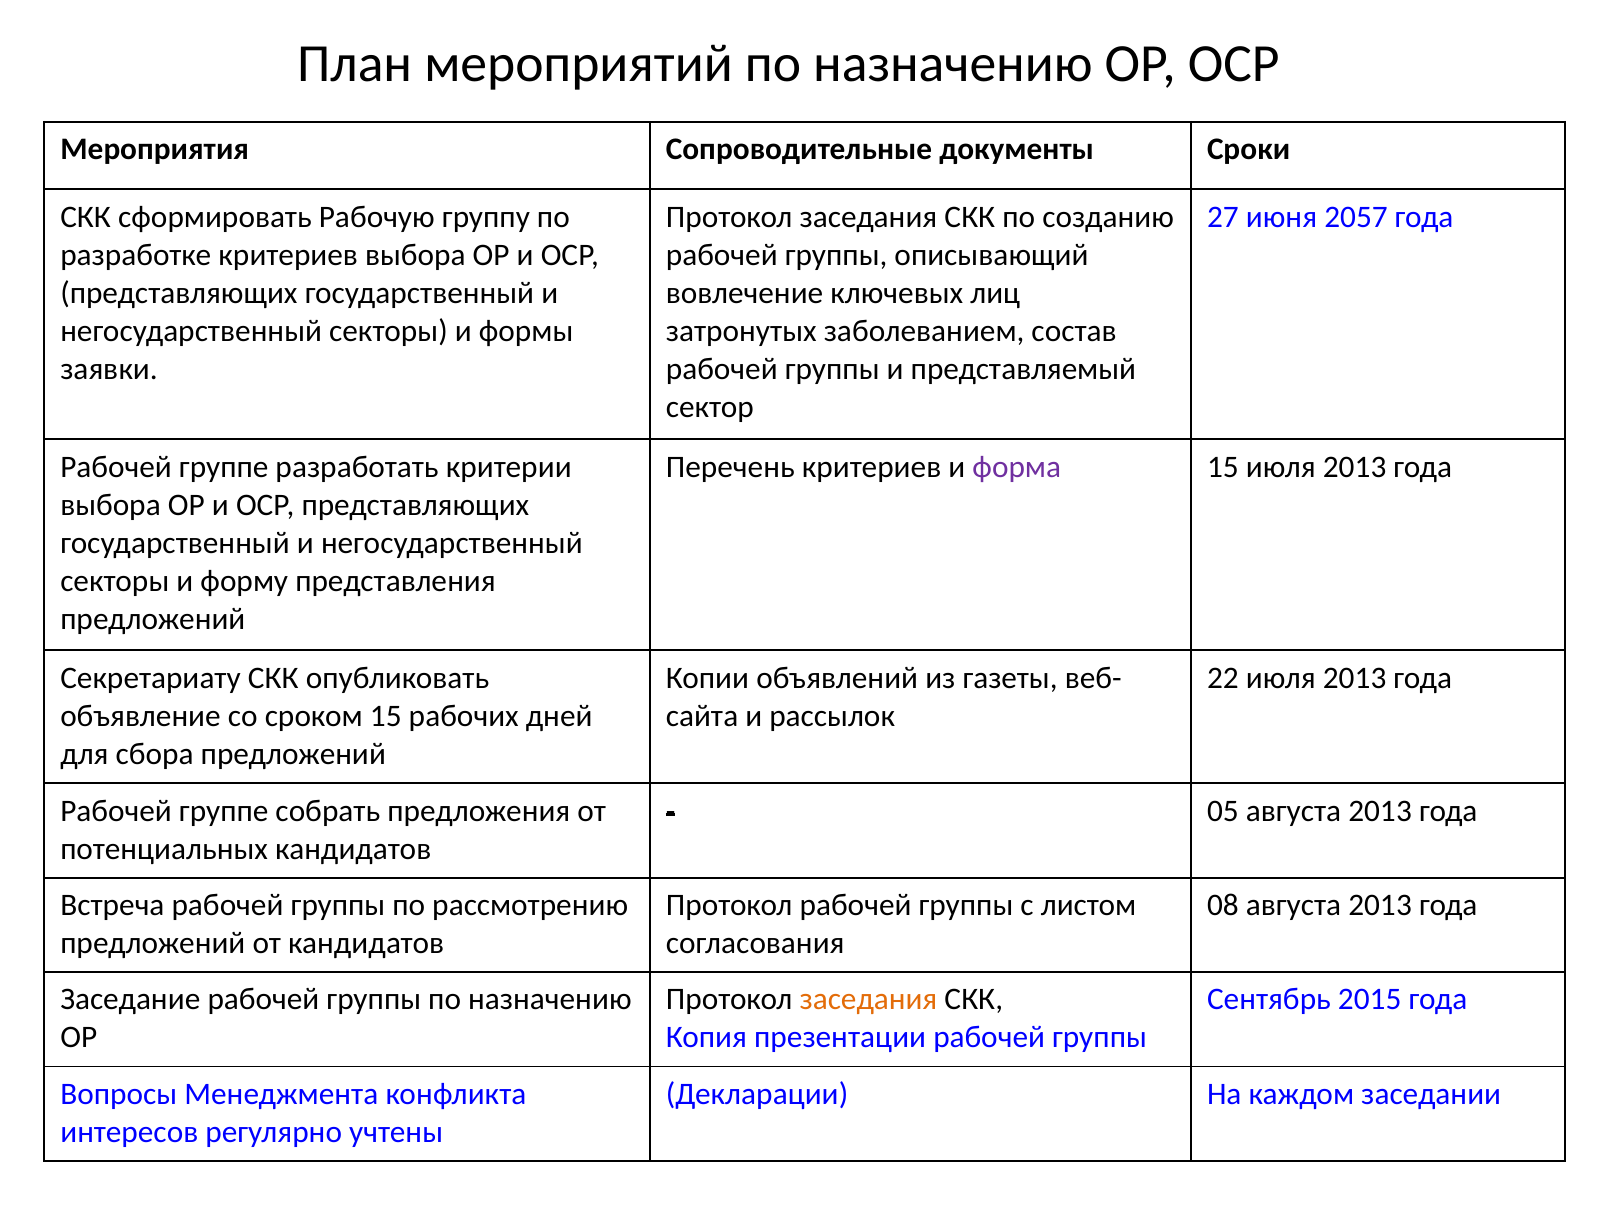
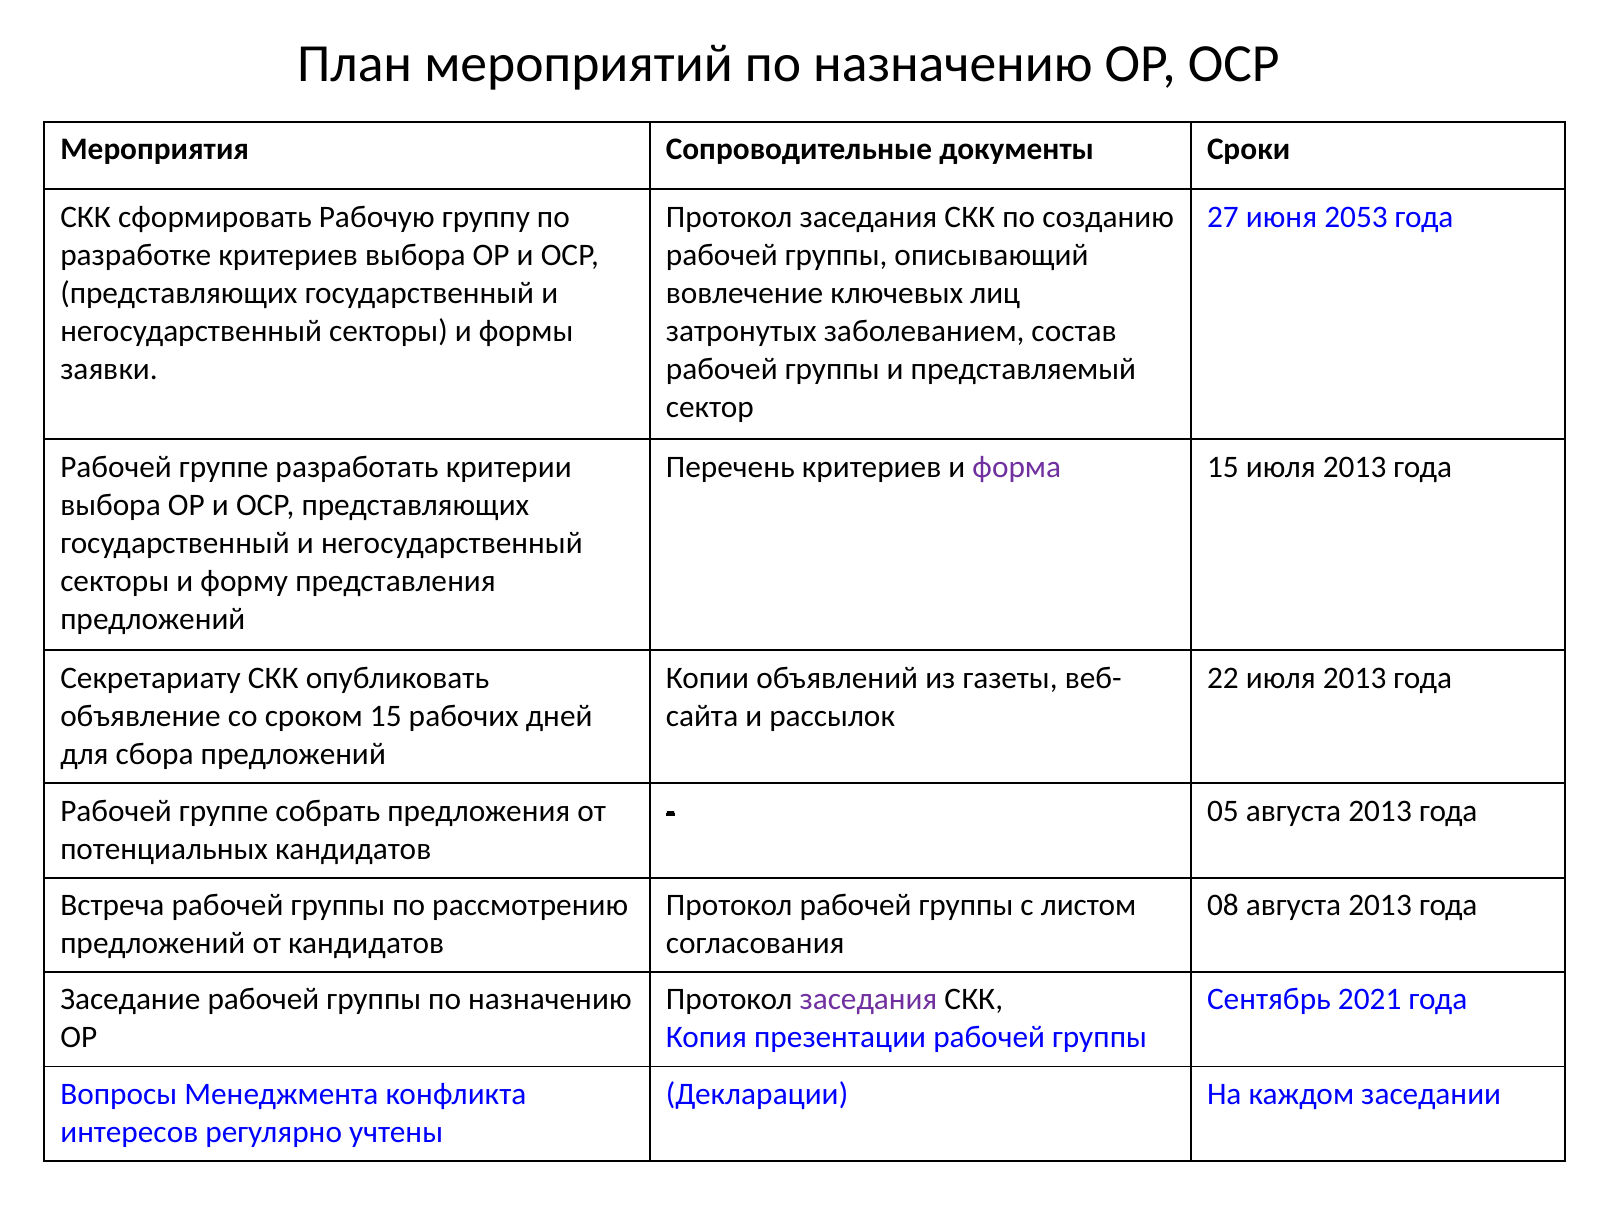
2057: 2057 -> 2053
заседания at (868, 999) colour: orange -> purple
2015: 2015 -> 2021
